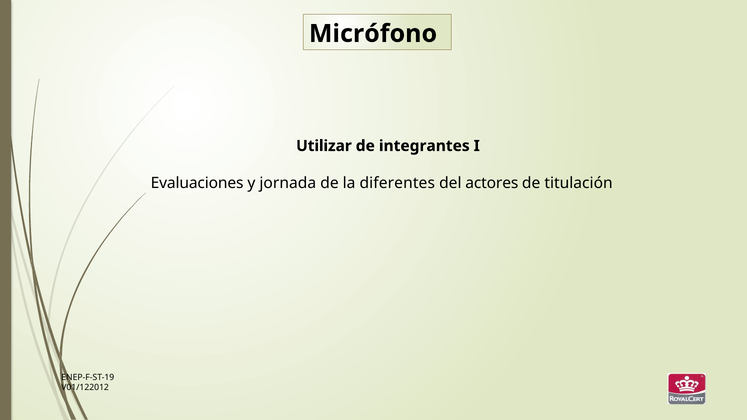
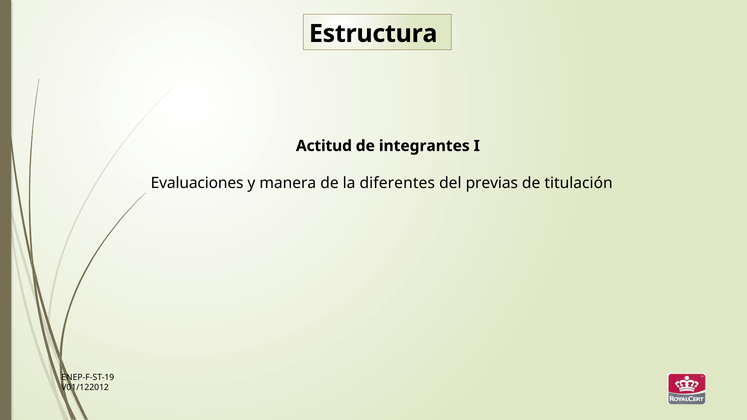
Micrófono: Micrófono -> Estructura
Utilizar: Utilizar -> Actitud
jornada: jornada -> manera
actores: actores -> previas
